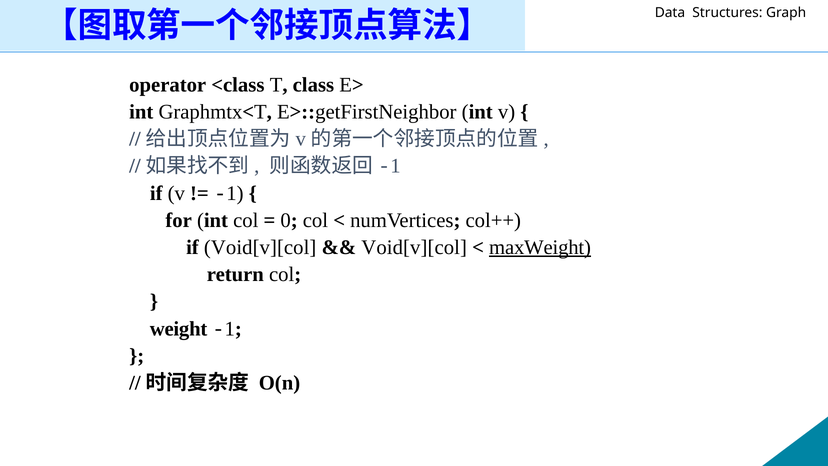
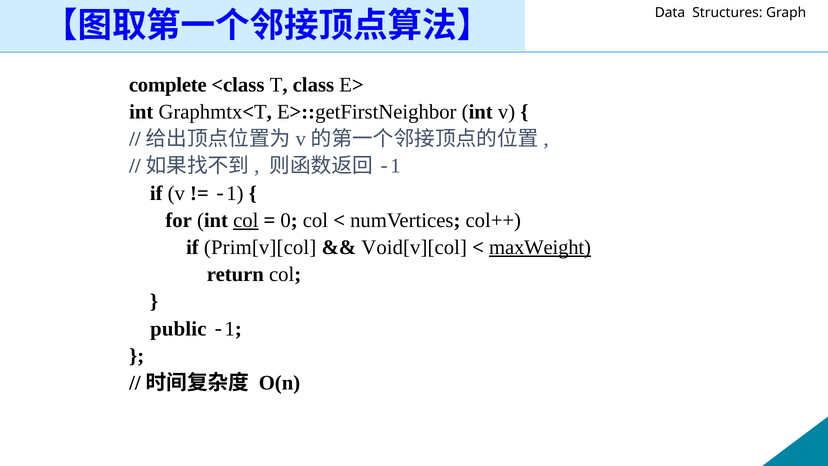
operator: operator -> complete
col at (246, 220) underline: none -> present
if Void[v][col: Void[v][col -> Prim[v][col
weight: weight -> public
